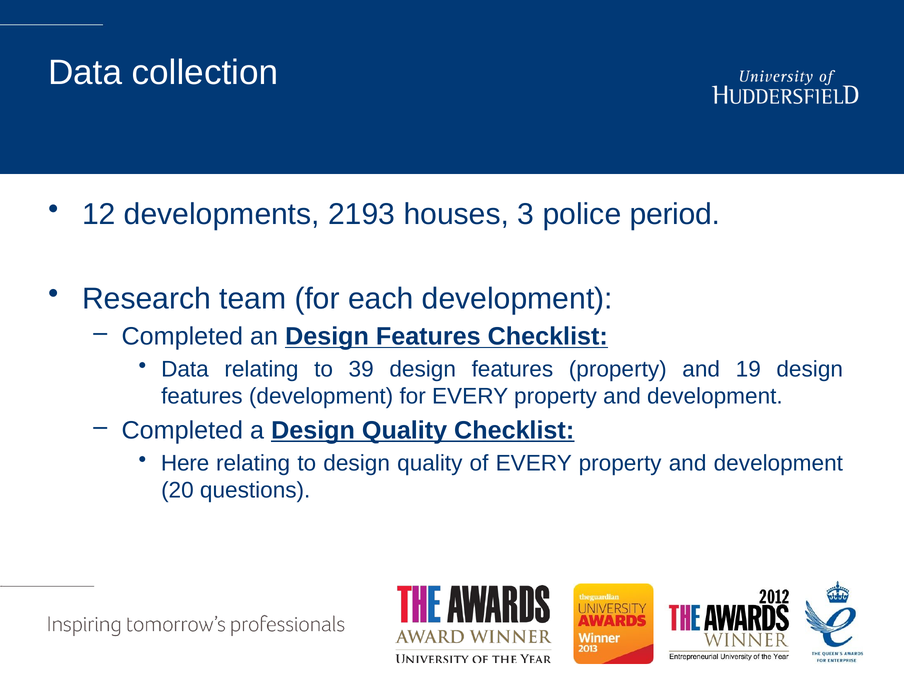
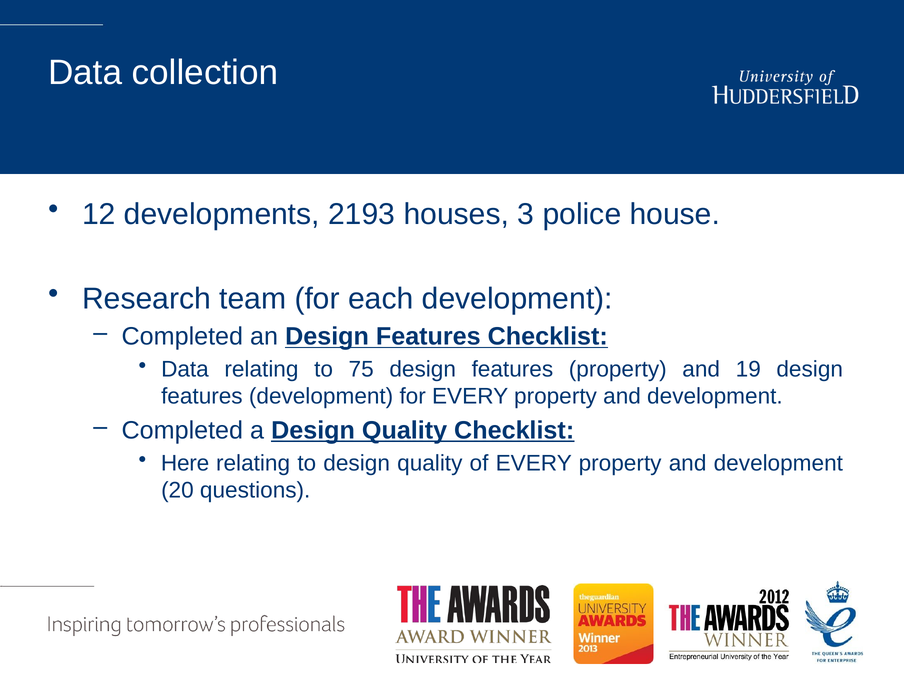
period: period -> house
39: 39 -> 75
